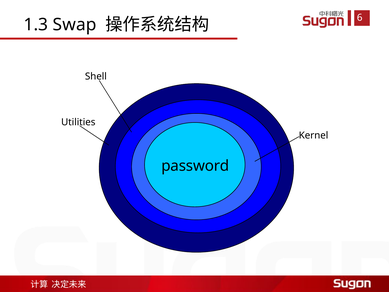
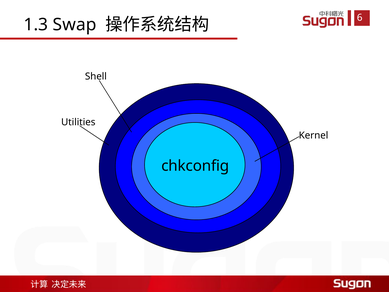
password: password -> chkconfig
